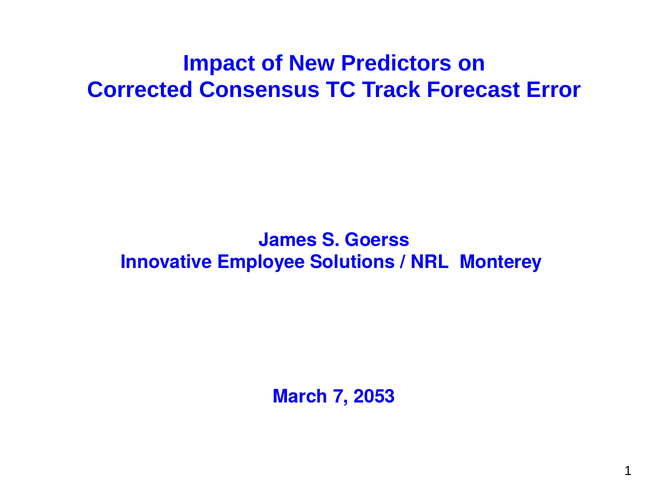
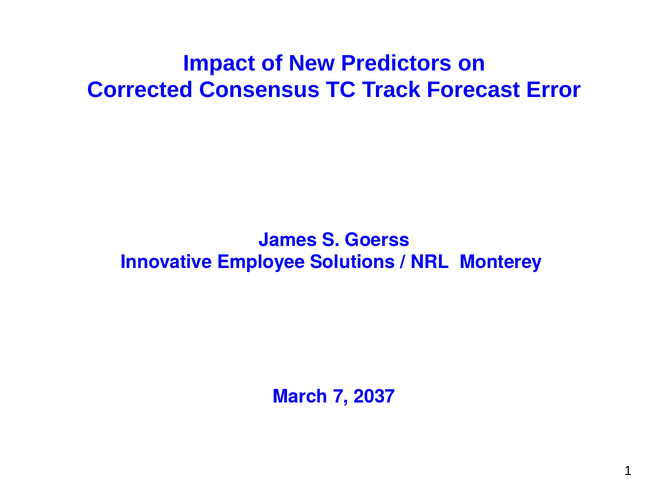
2053: 2053 -> 2037
